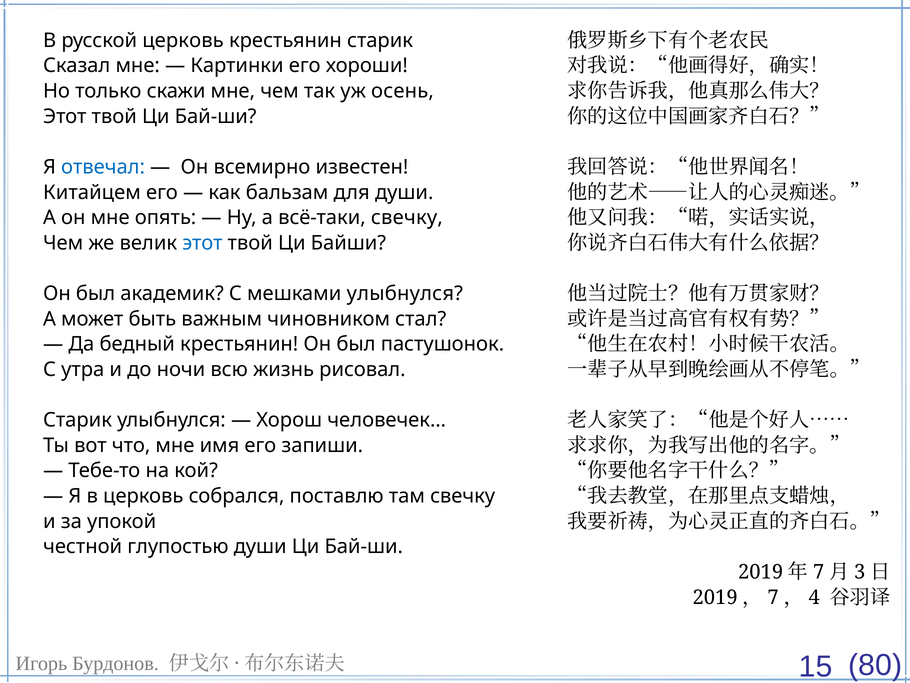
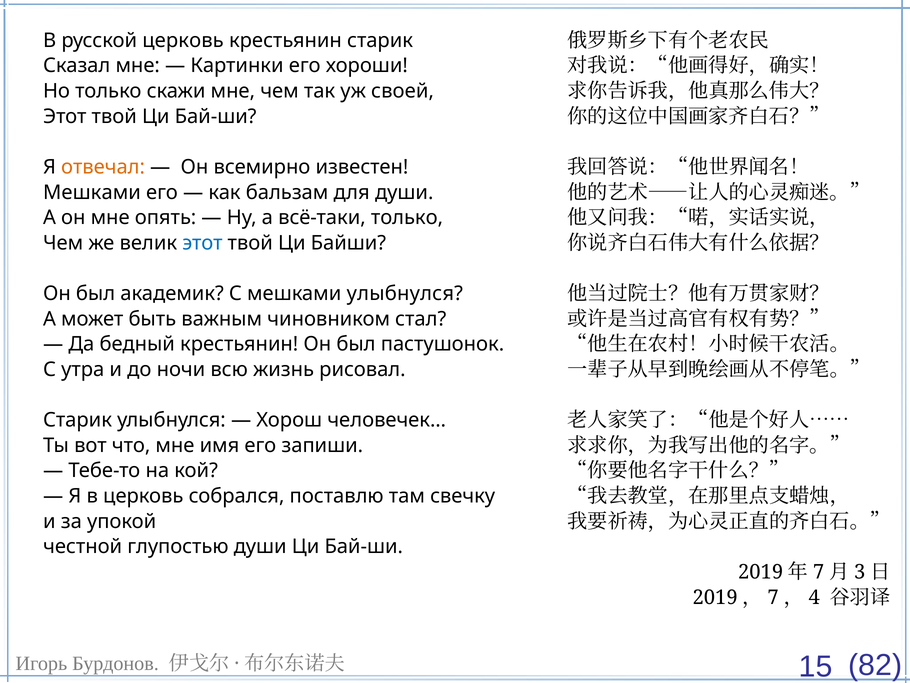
осень: осень -> своей
отвечал colour: blue -> orange
Китайцем at (92, 192): Китайцем -> Мешками
всё-таки свечку: свечку -> только
80: 80 -> 82
